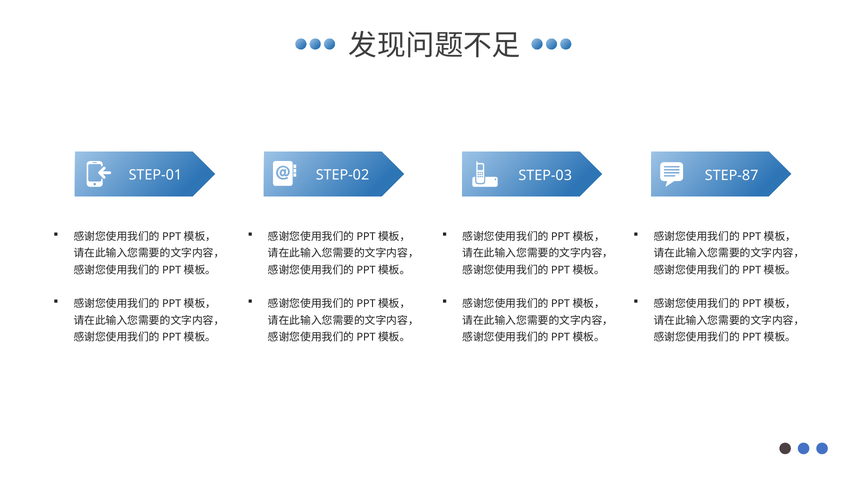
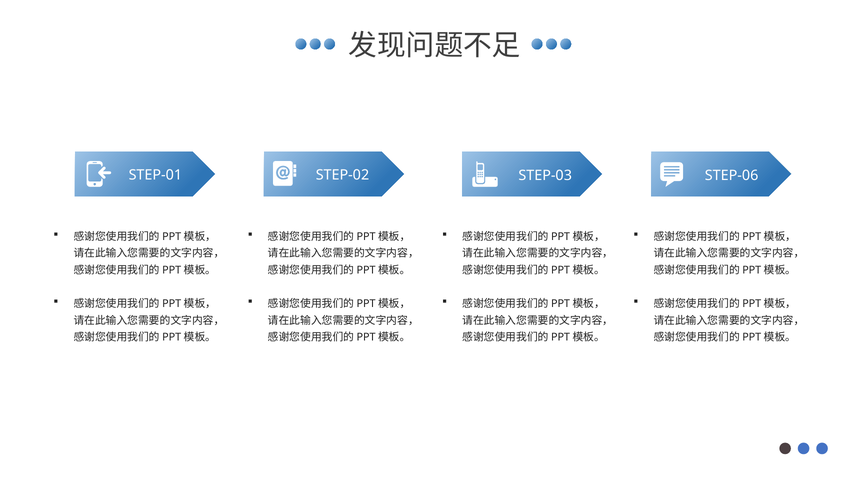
STEP-87: STEP-87 -> STEP-06
